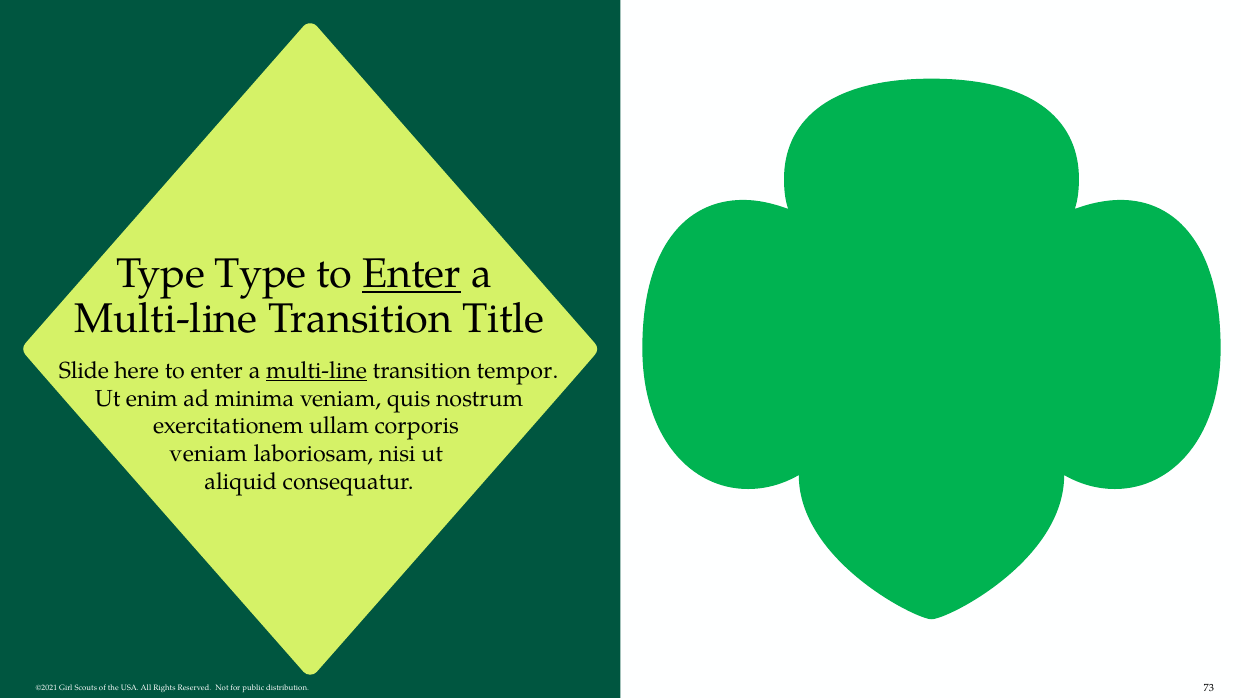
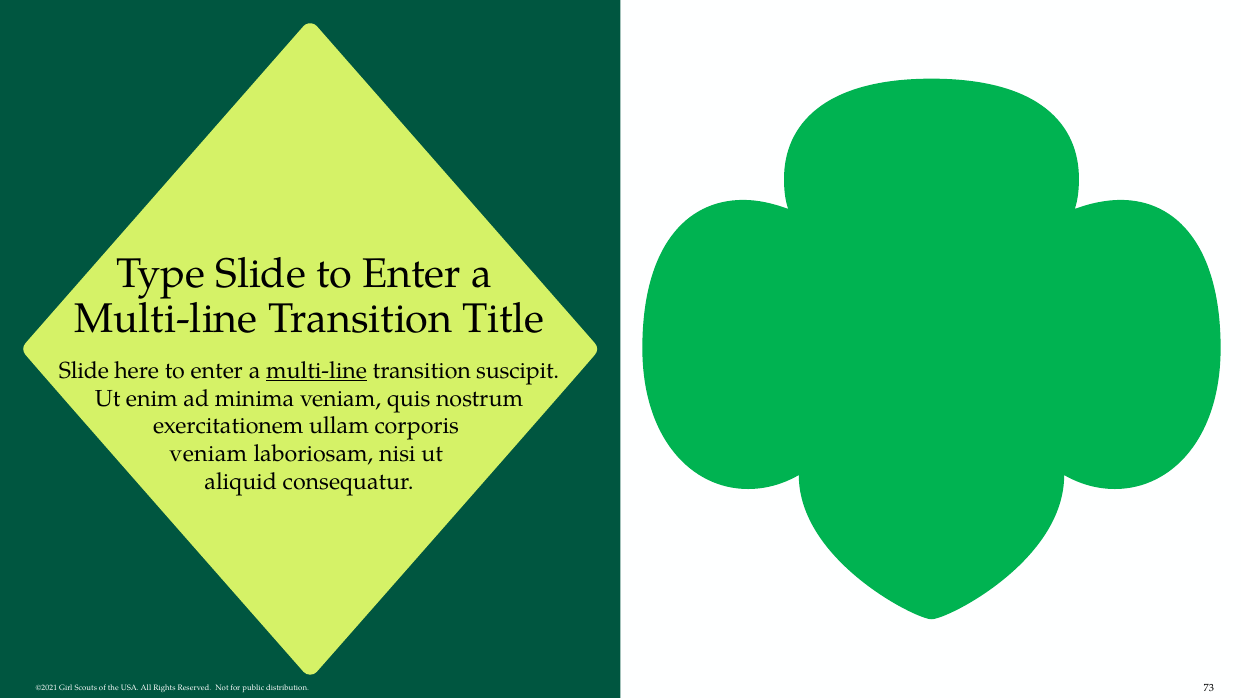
Type Type: Type -> Slide
Enter at (412, 274) underline: present -> none
tempor: tempor -> suscipit
